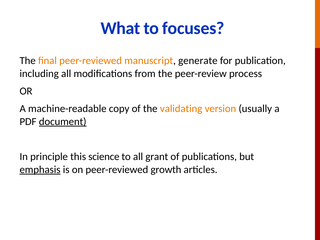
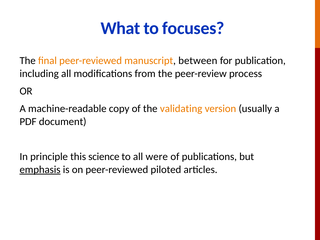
generate: generate -> between
document underline: present -> none
grant: grant -> were
growth: growth -> piloted
